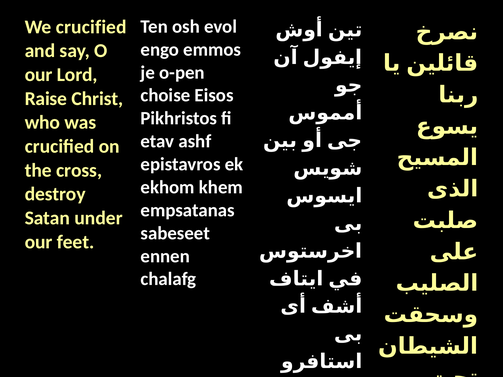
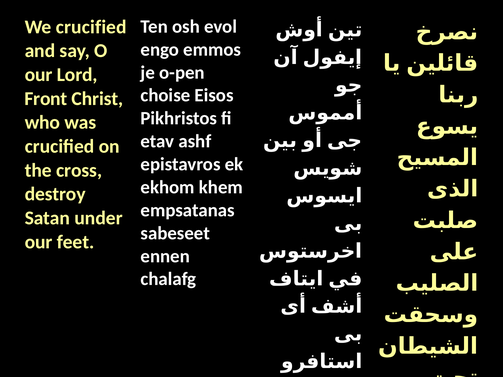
Raise: Raise -> Front
